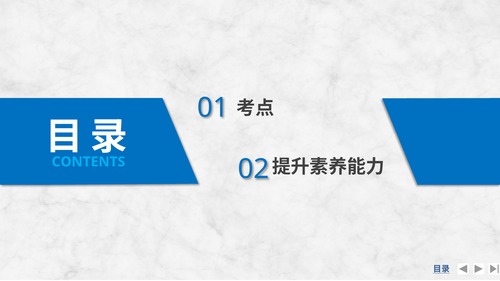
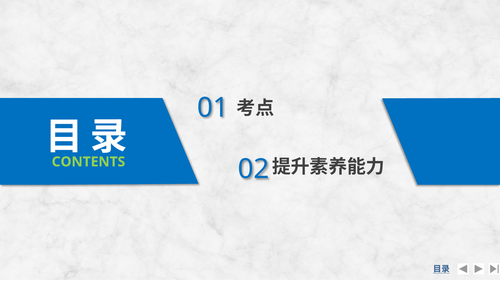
CONTENTS colour: light blue -> light green
